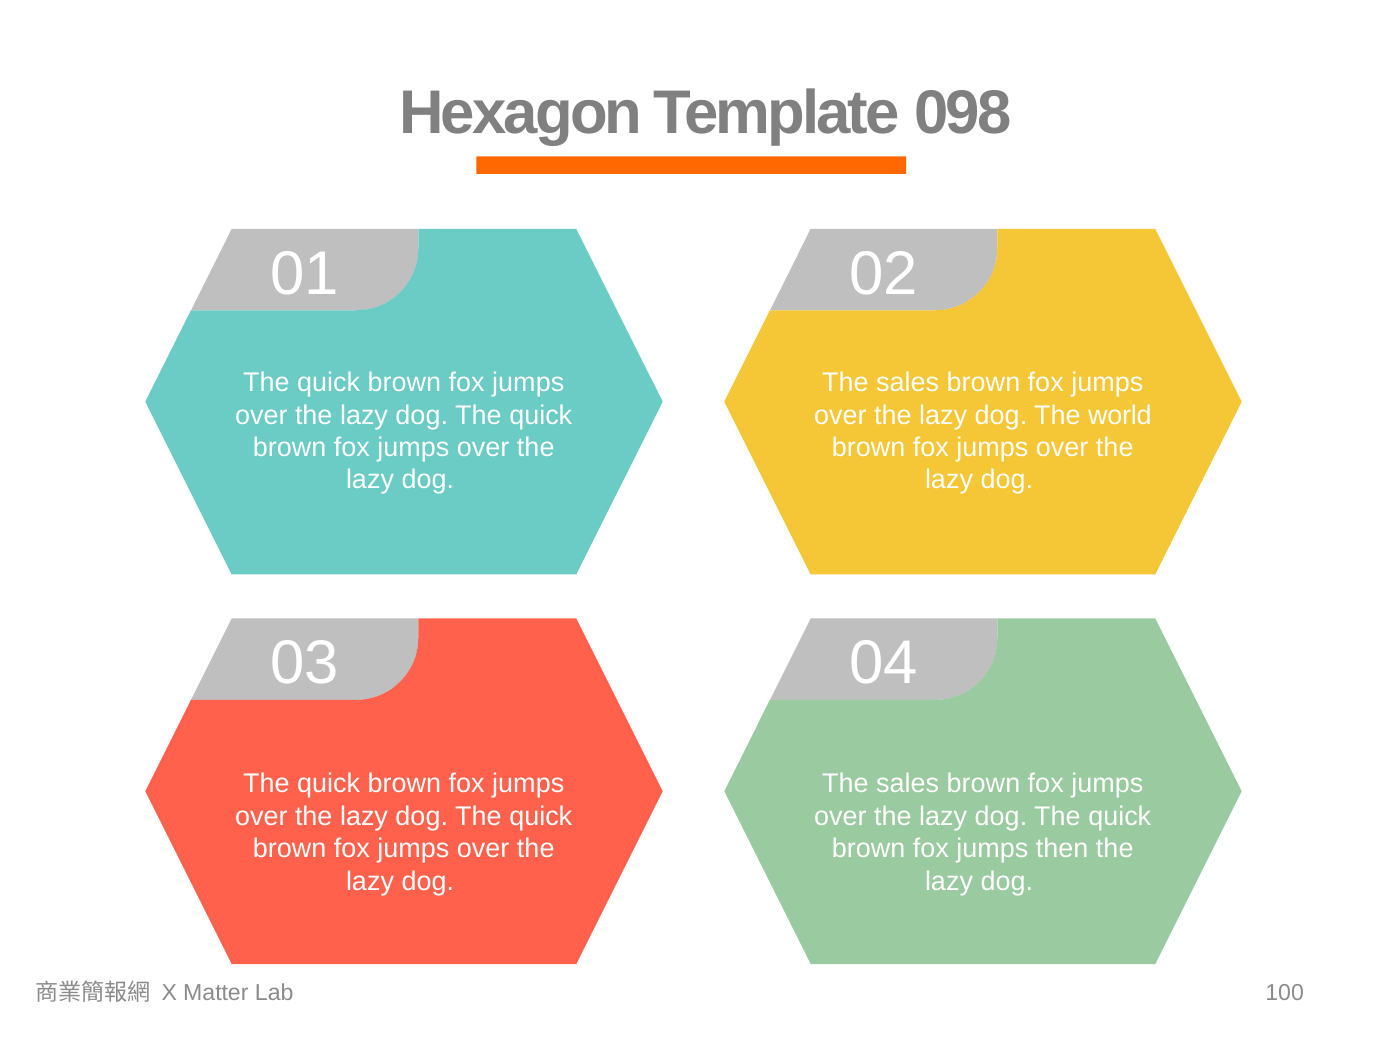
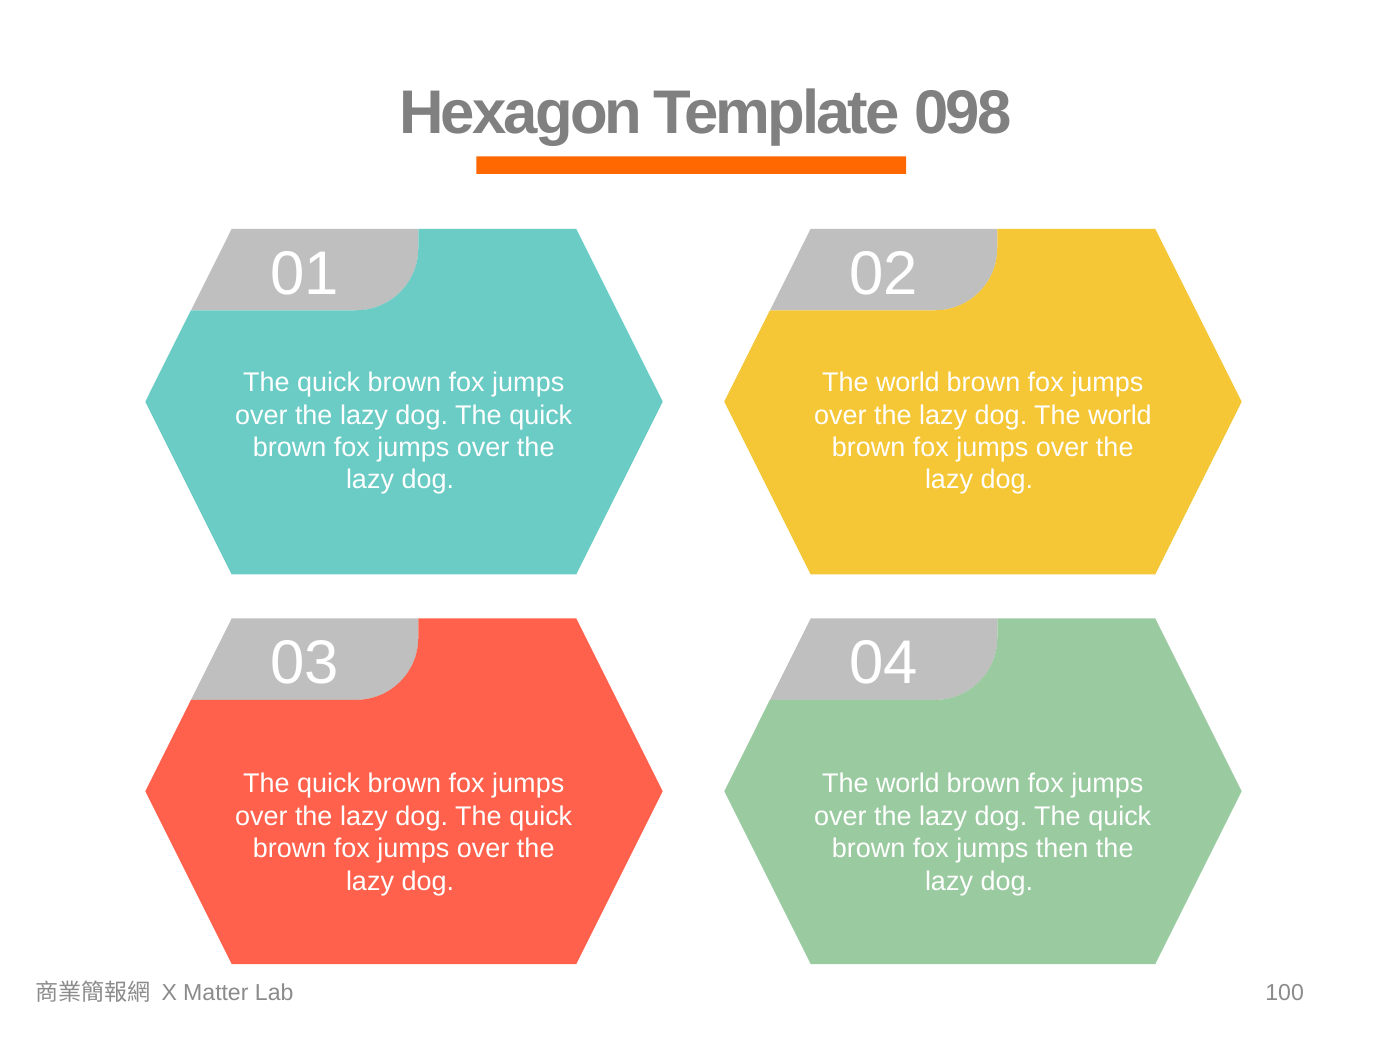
sales at (908, 383): sales -> world
sales at (908, 784): sales -> world
